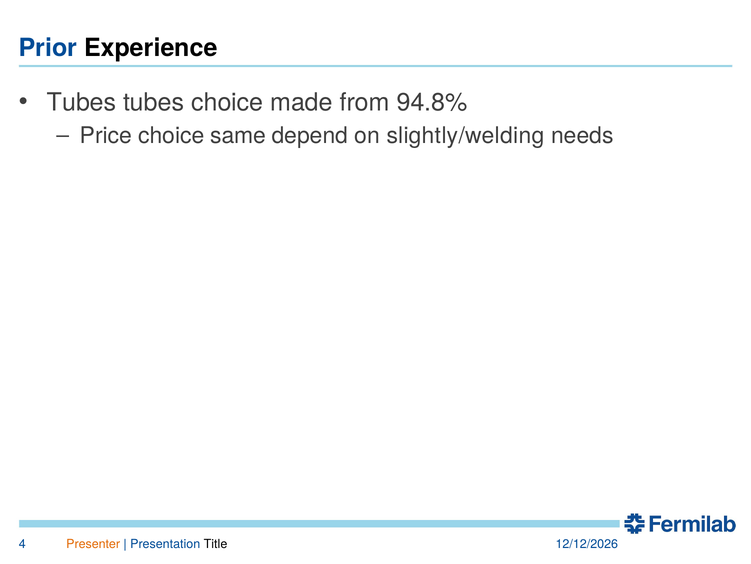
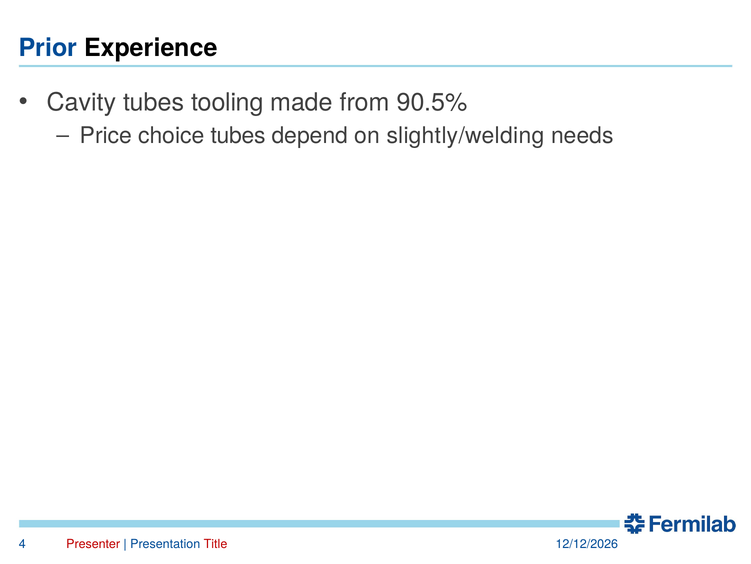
Tubes at (82, 102): Tubes -> Cavity
tubes choice: choice -> tooling
94.8%: 94.8% -> 90.5%
choice same: same -> tubes
Presenter colour: orange -> red
Title colour: black -> red
